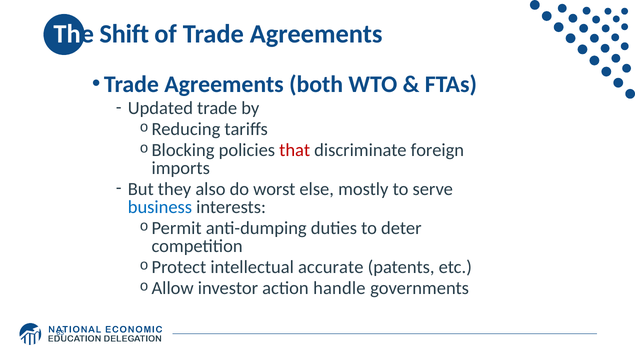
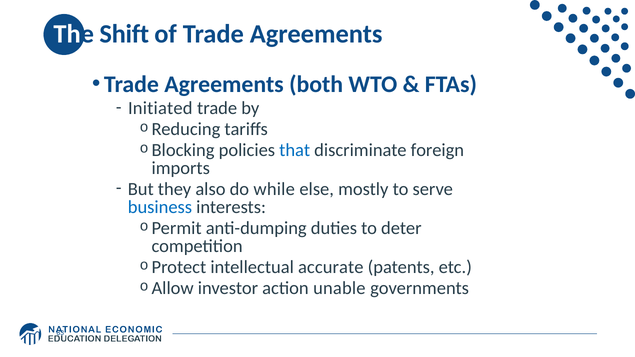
Updated: Updated -> Initiated
that colour: red -> blue
worst: worst -> while
handle: handle -> unable
